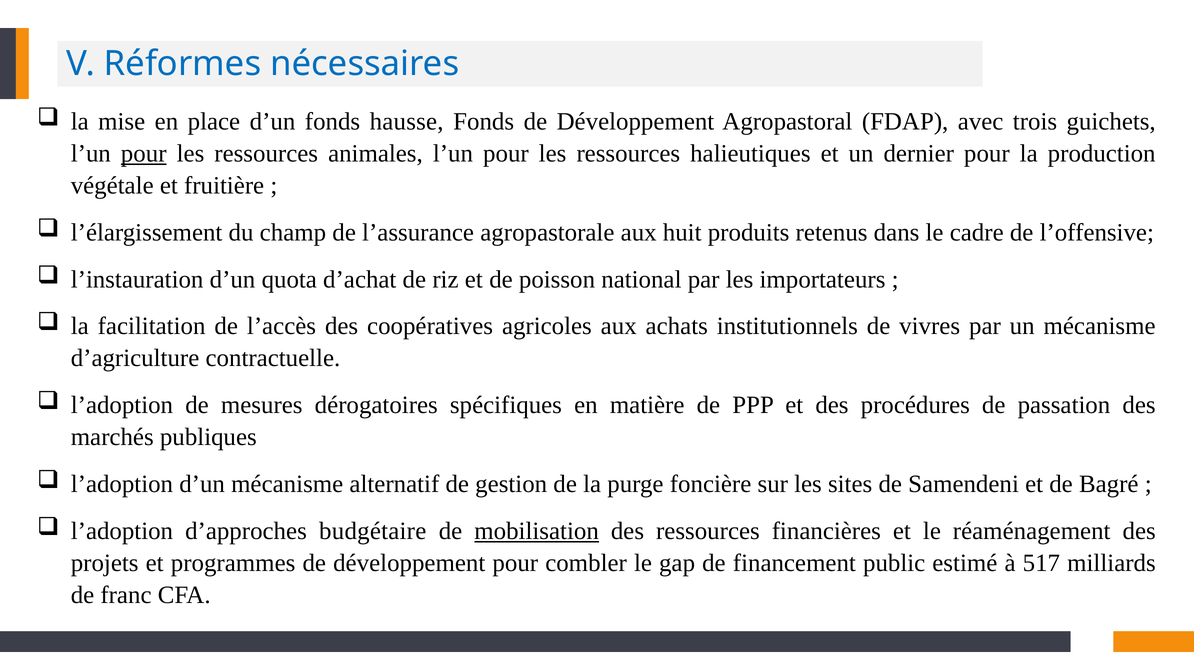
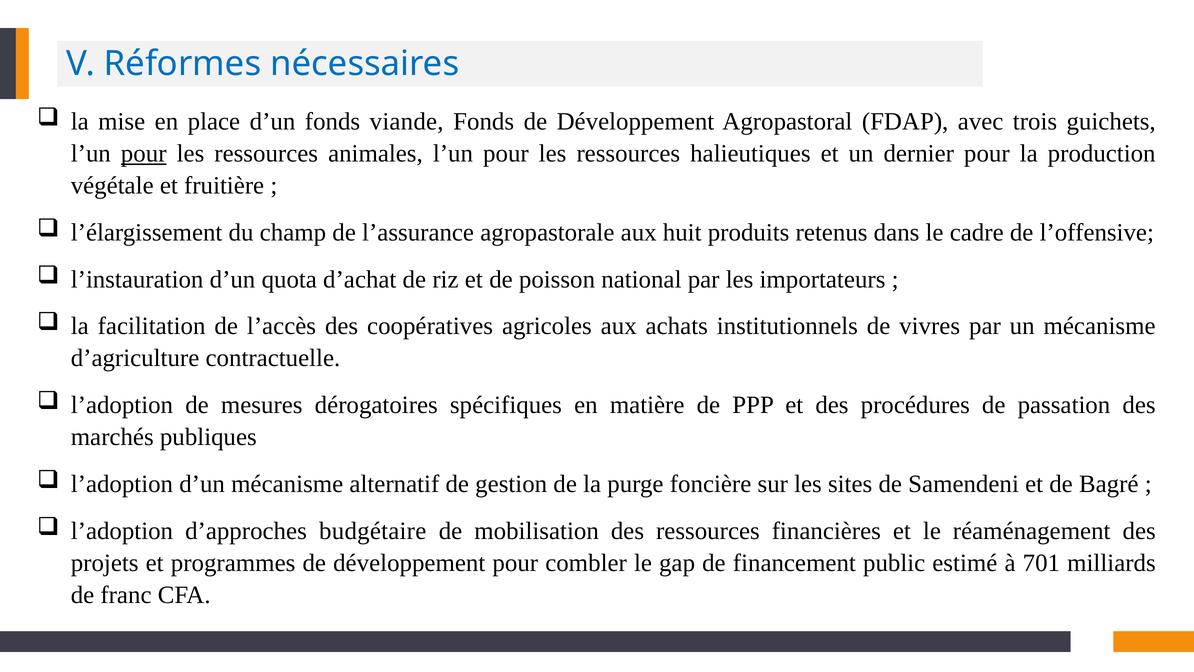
hausse: hausse -> viande
mobilisation underline: present -> none
517: 517 -> 701
